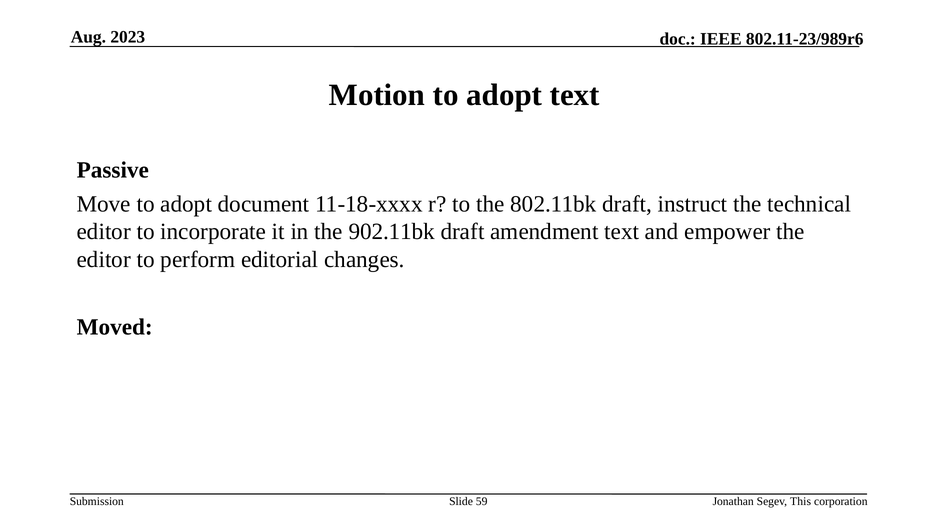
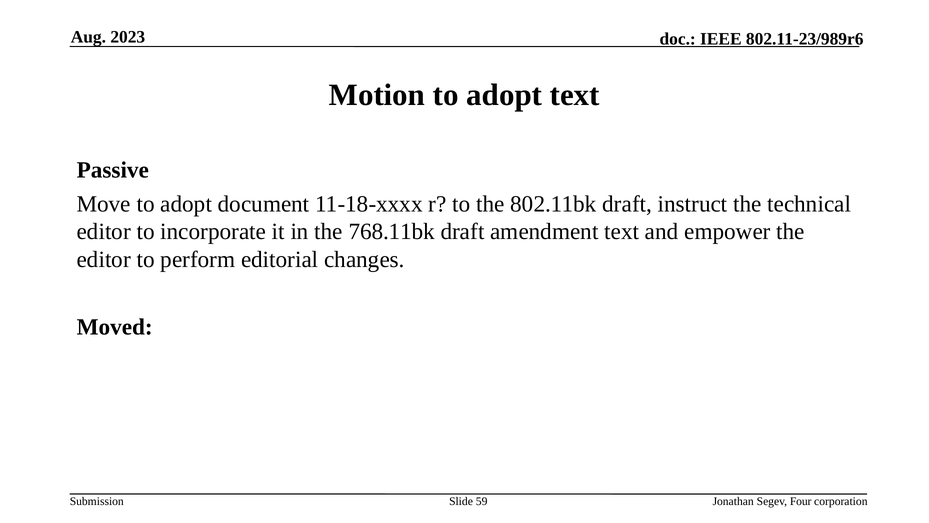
902.11bk: 902.11bk -> 768.11bk
This: This -> Four
